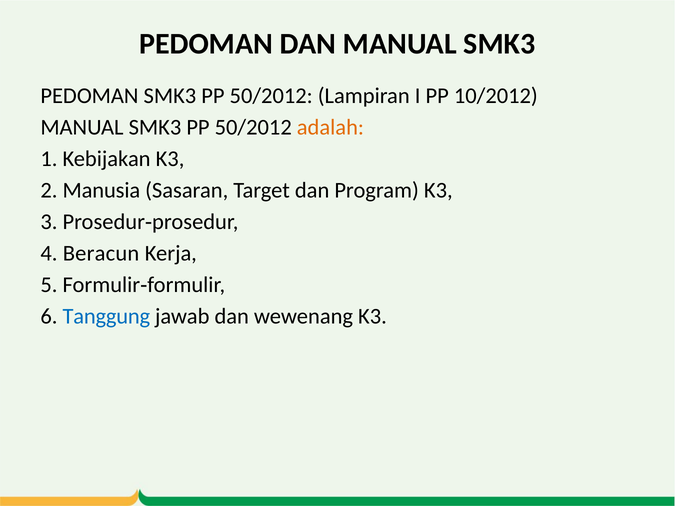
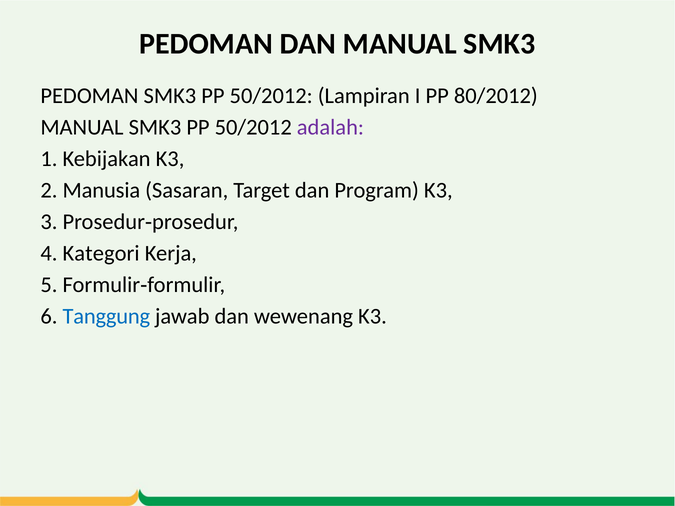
10/2012: 10/2012 -> 80/2012
adalah colour: orange -> purple
Beracun: Beracun -> Kategori
